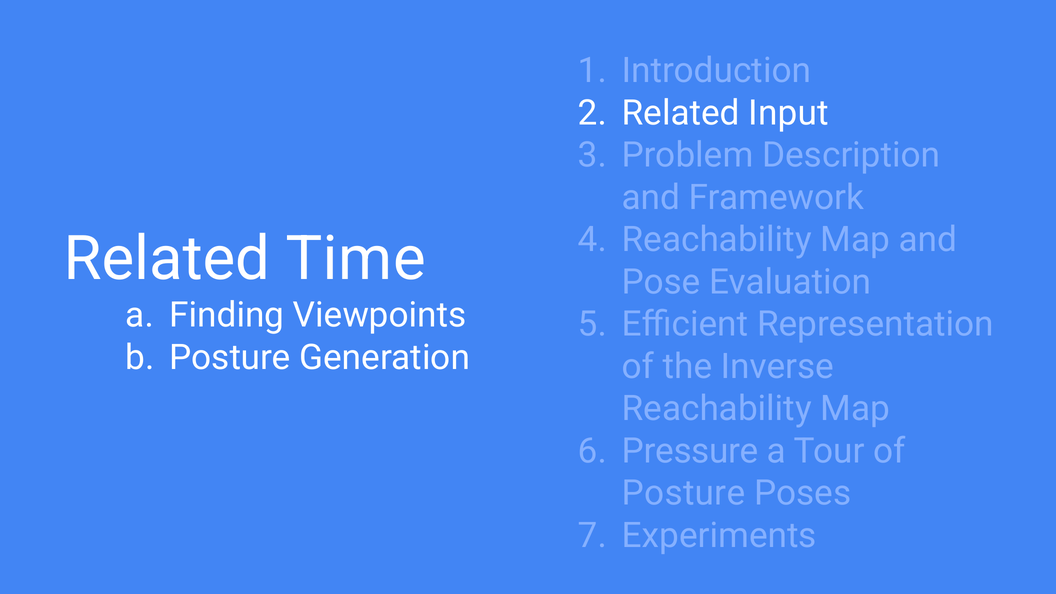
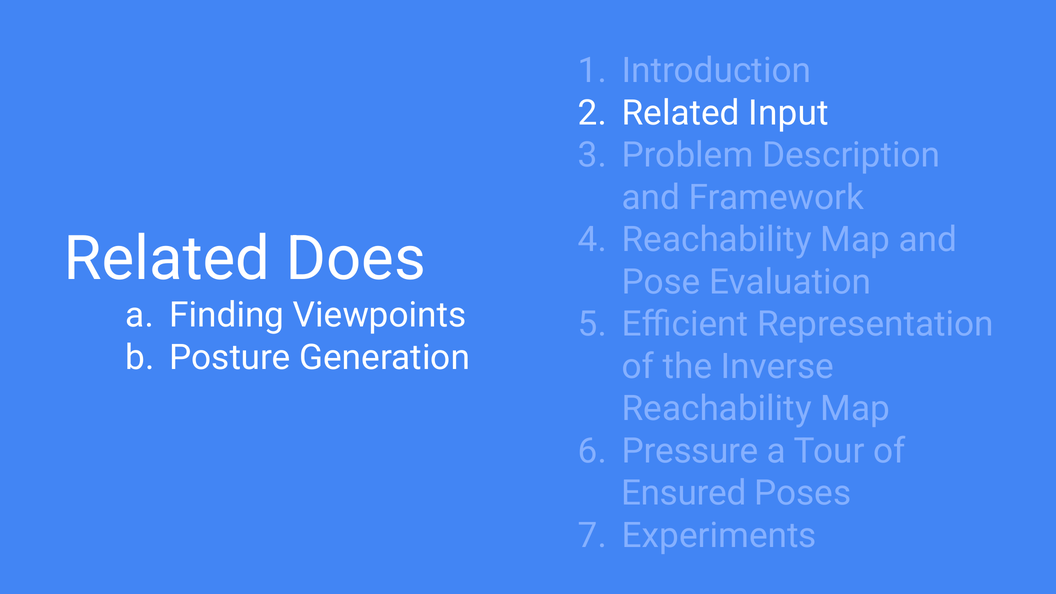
Time: Time -> Does
Posture at (684, 493): Posture -> Ensured
